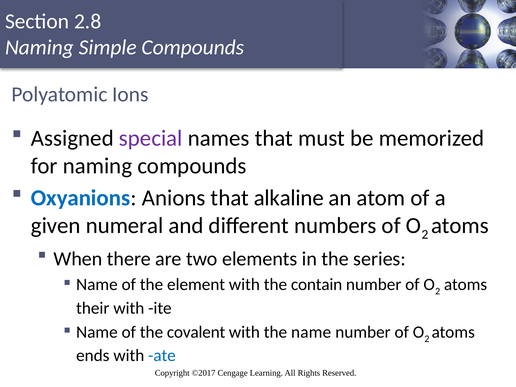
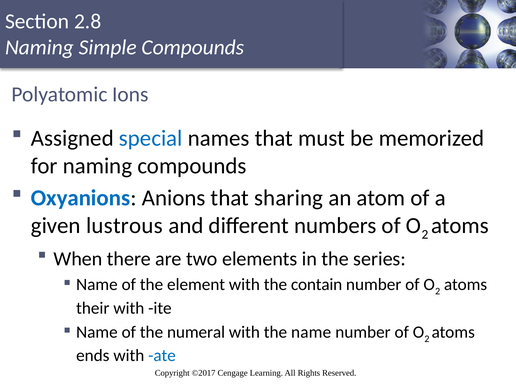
special colour: purple -> blue
alkaline: alkaline -> sharing
numeral: numeral -> lustrous
covalent: covalent -> numeral
